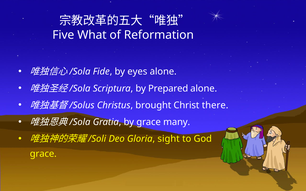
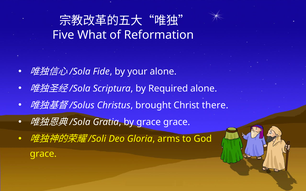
eyes: eyes -> your
Prepared: Prepared -> Required
grace many: many -> grace
sight: sight -> arms
